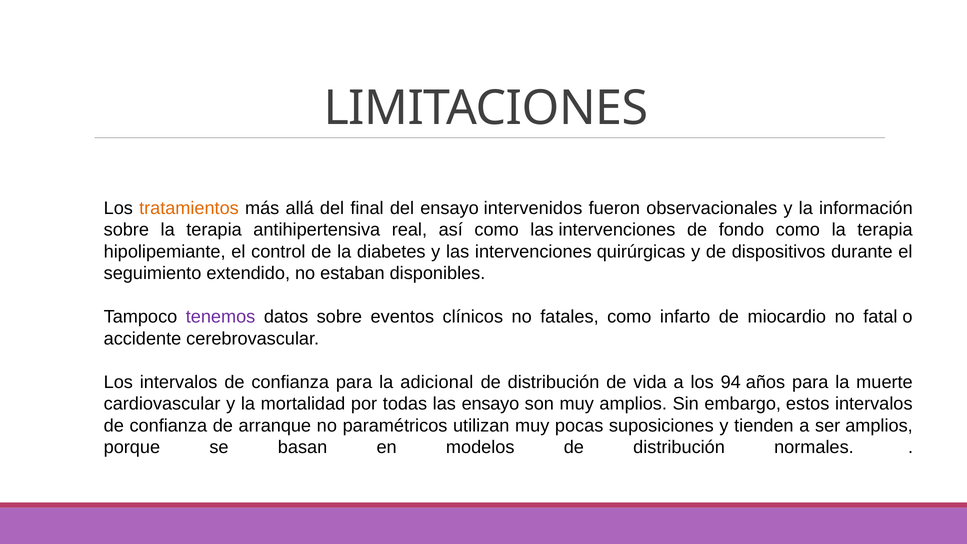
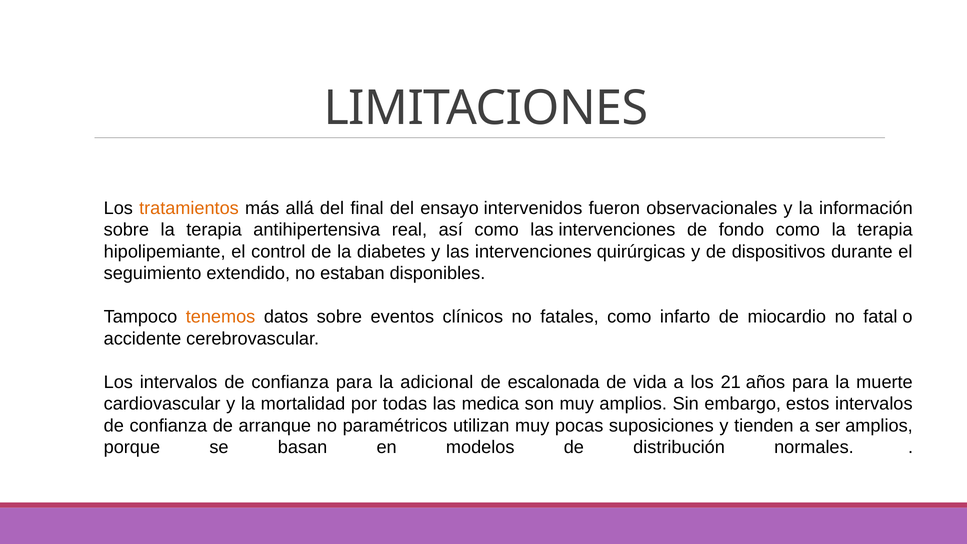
tenemos colour: purple -> orange
distribución at (554, 382): distribución -> escalonada
94: 94 -> 21
las ensayo: ensayo -> medica
